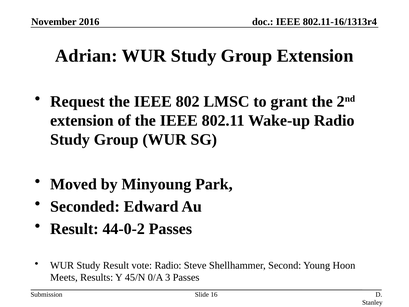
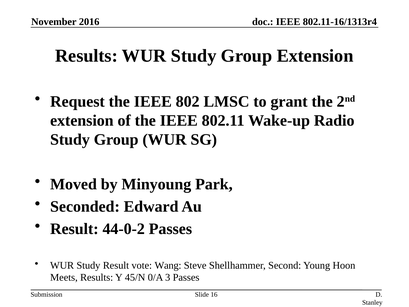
Adrian at (86, 56): Adrian -> Results
vote Radio: Radio -> Wang
